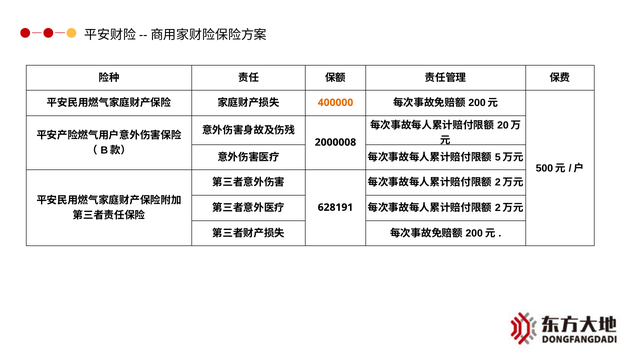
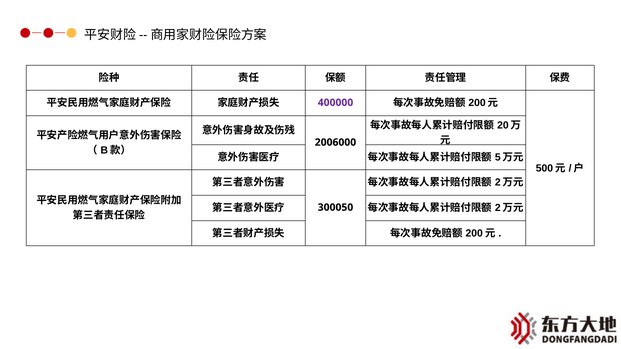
400000 colour: orange -> purple
2000008: 2000008 -> 2006000
628191: 628191 -> 300050
